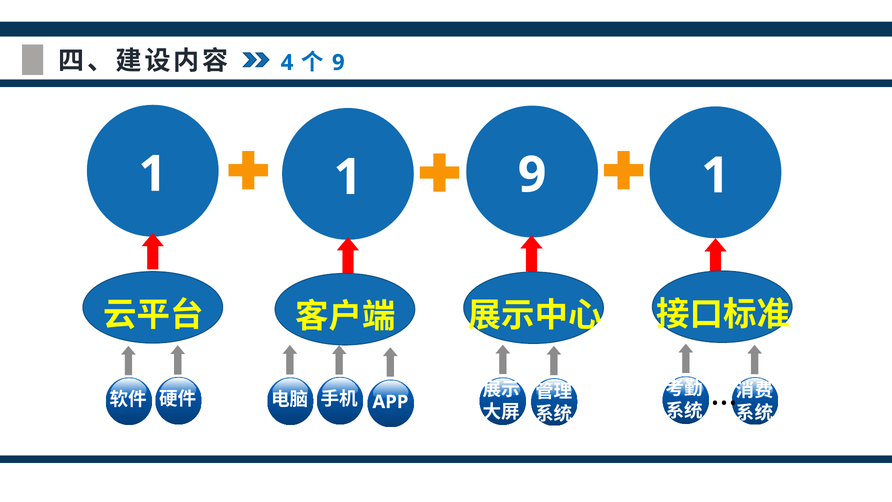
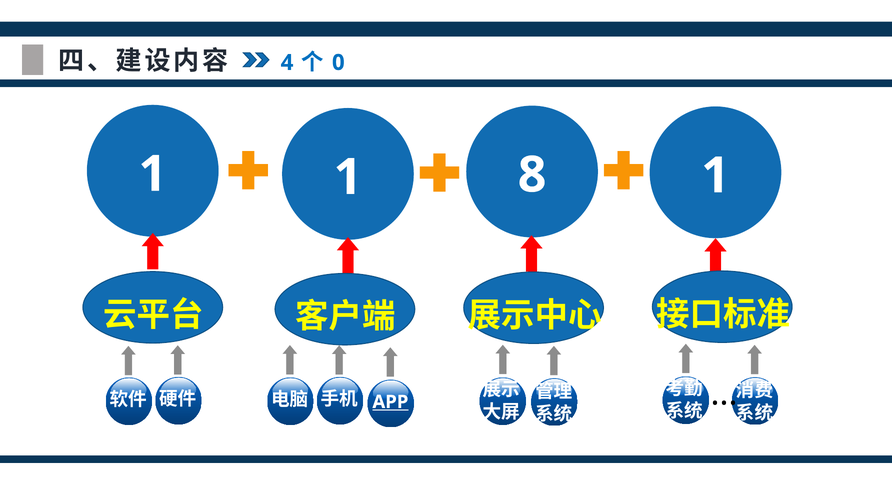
9 at (338, 63): 9 -> 0
1 9: 9 -> 8
APP underline: none -> present
